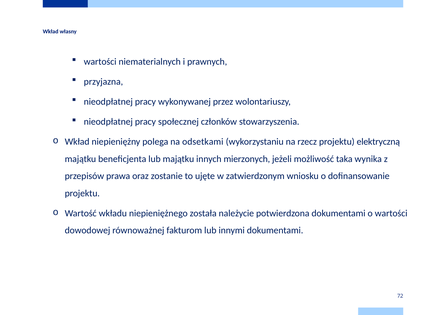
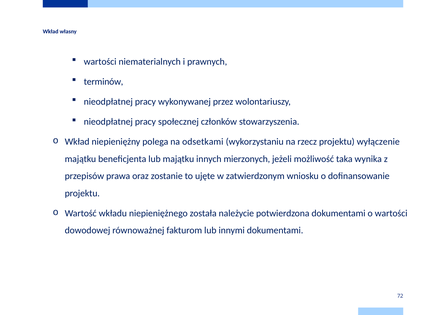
przyjazna: przyjazna -> terminów
elektryczną: elektryczną -> wyłączenie
